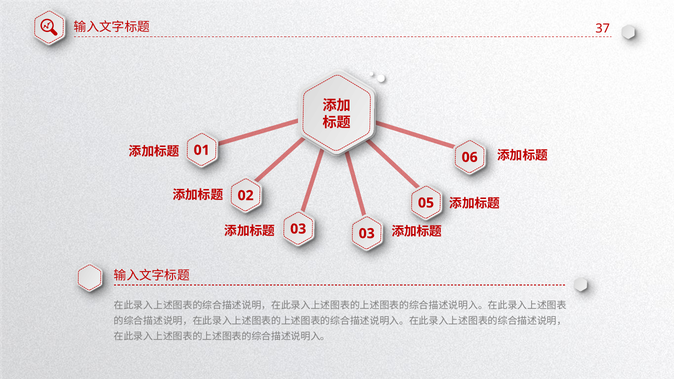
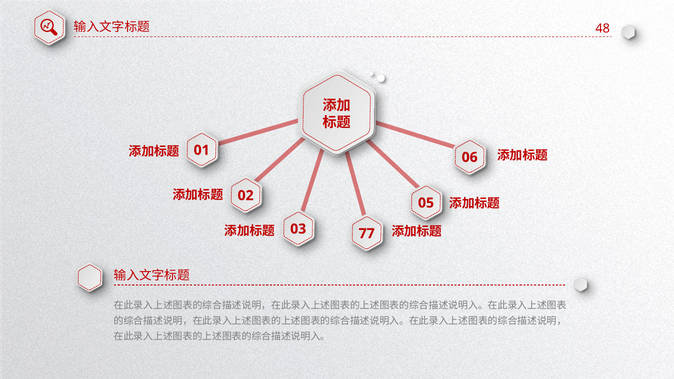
37: 37 -> 48
03 03: 03 -> 77
